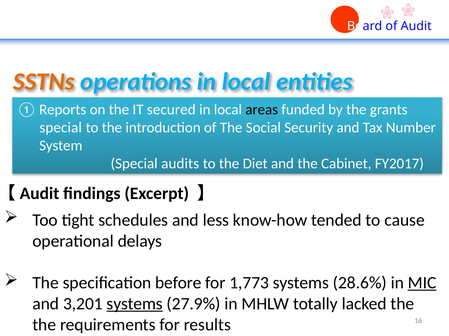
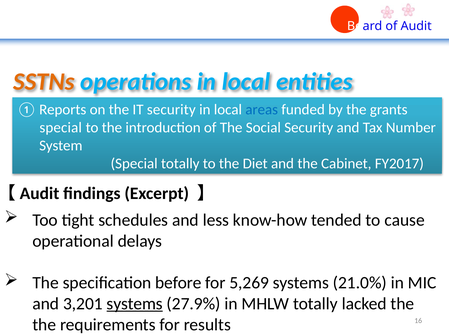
IT secured: secured -> security
areas colour: black -> blue
Special audits: audits -> totally
1,773: 1,773 -> 5,269
28.6%: 28.6% -> 21.0%
MIC underline: present -> none
